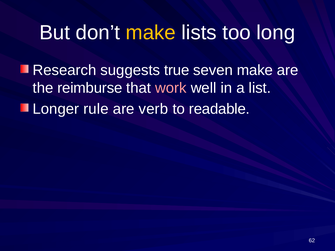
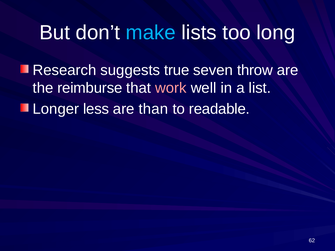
make at (151, 33) colour: yellow -> light blue
seven make: make -> throw
rule: rule -> less
verb: verb -> than
